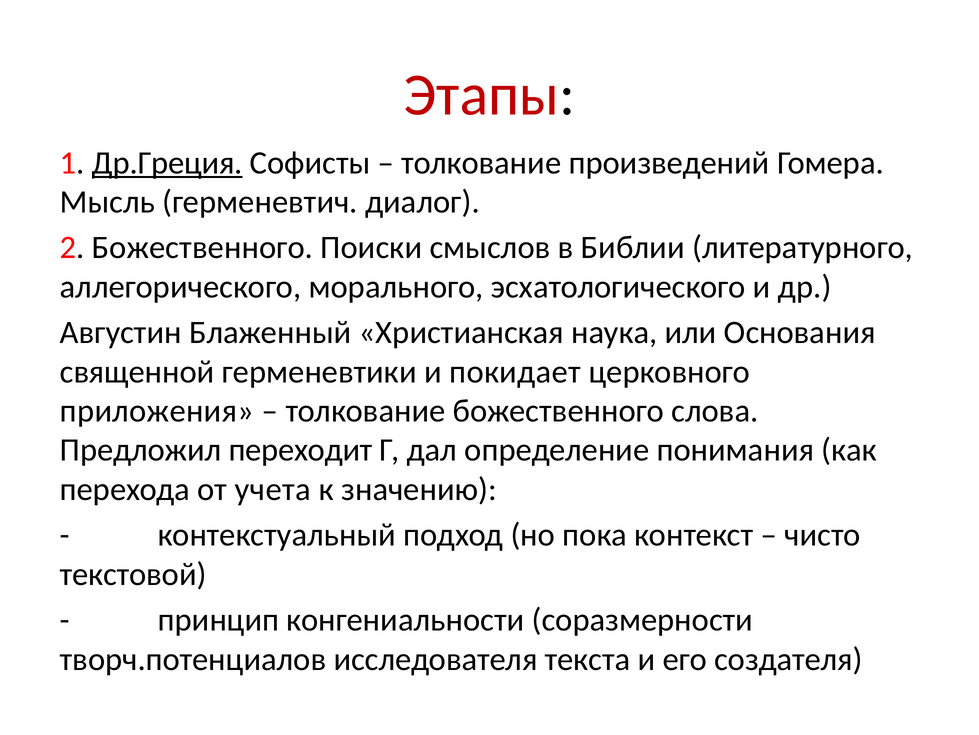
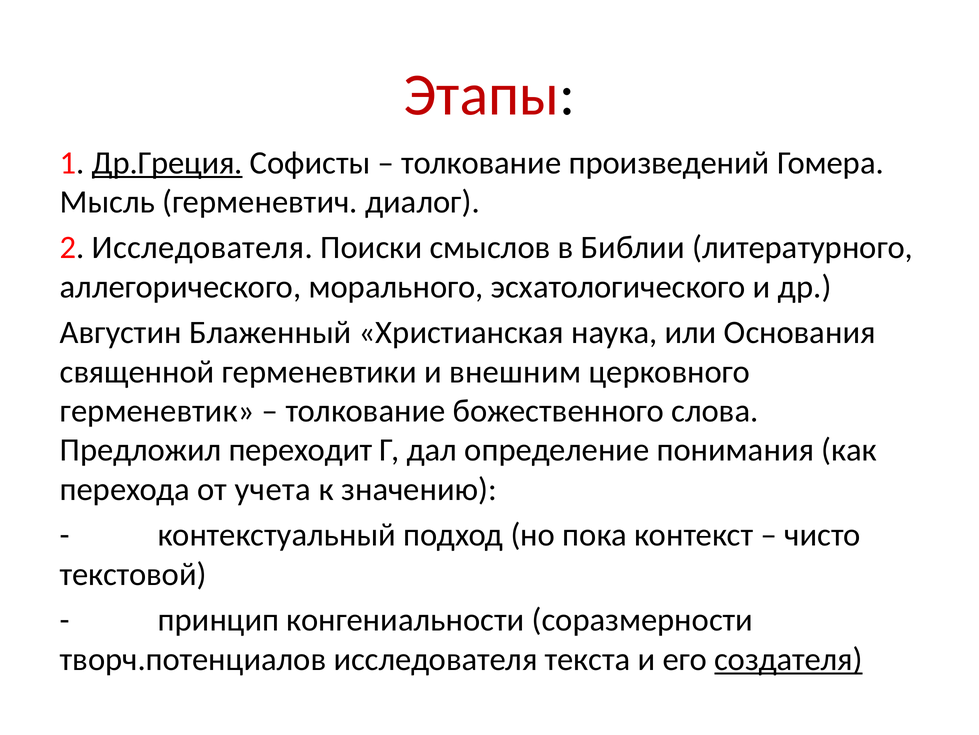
2 Божественного: Божественного -> Исследователя
покидает: покидает -> внешним
приложения: приложения -> герменевтик
создателя underline: none -> present
